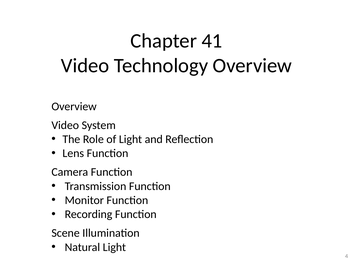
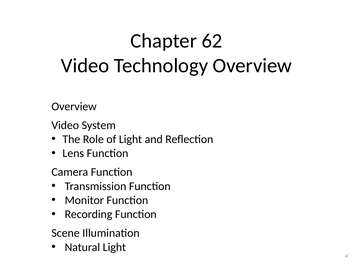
41: 41 -> 62
